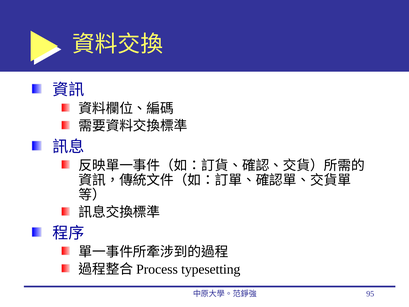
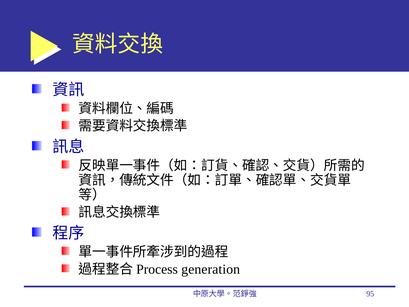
typesetting: typesetting -> generation
